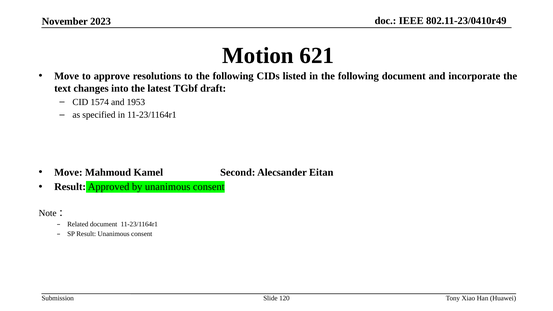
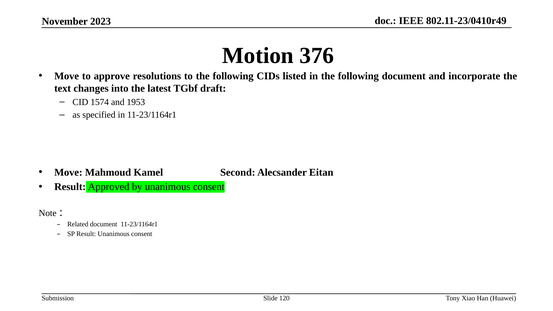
621: 621 -> 376
